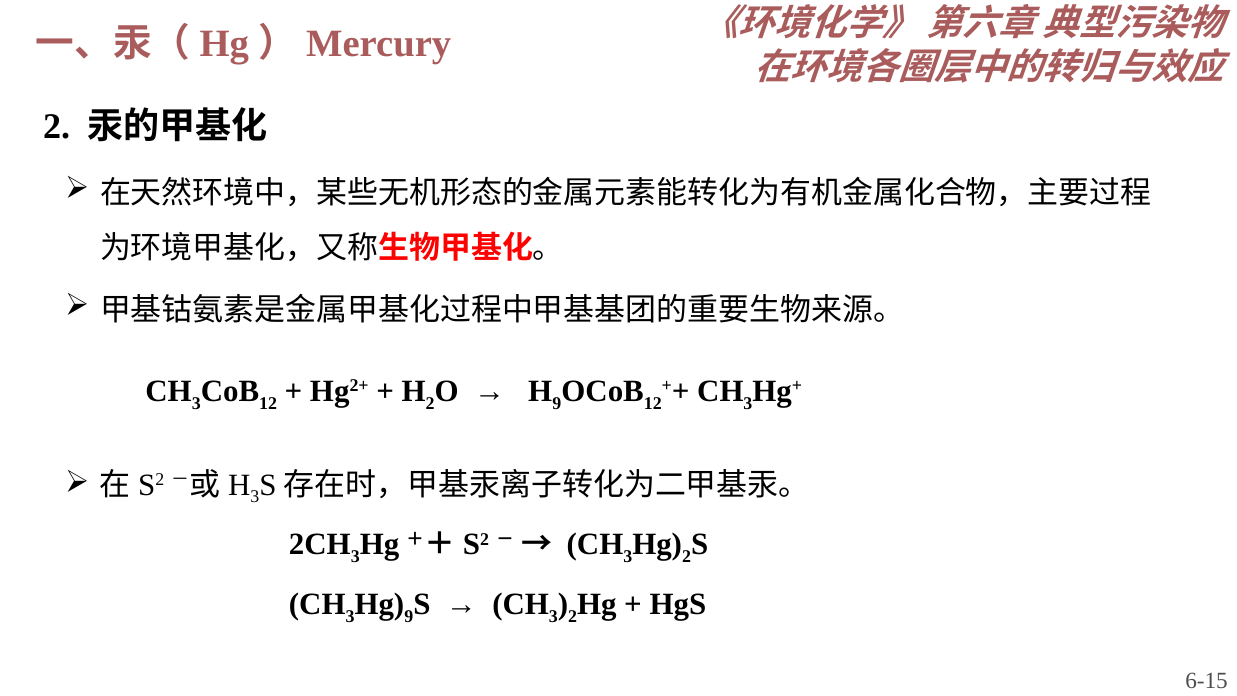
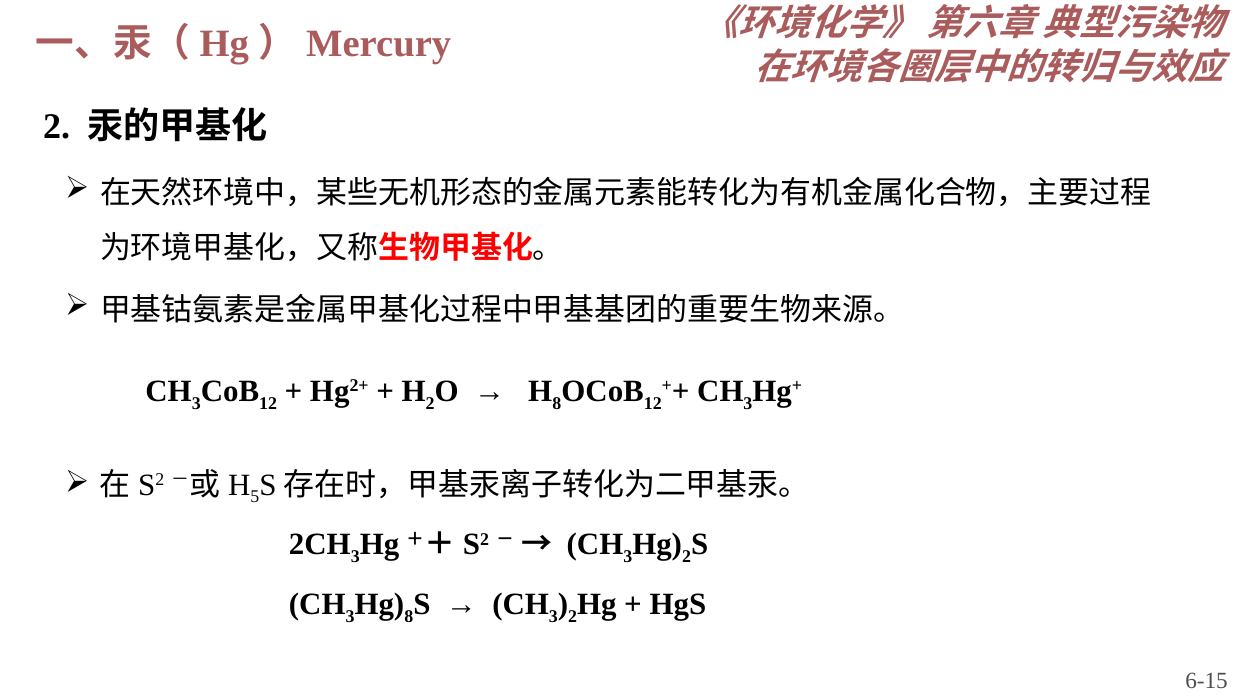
9 at (557, 403): 9 -> 8
3 at (255, 497): 3 -> 5
9 at (409, 616): 9 -> 8
